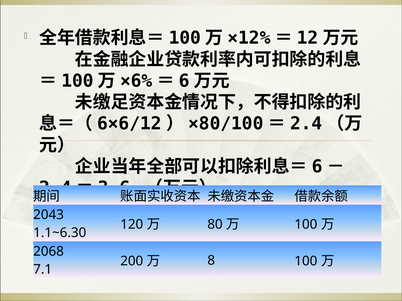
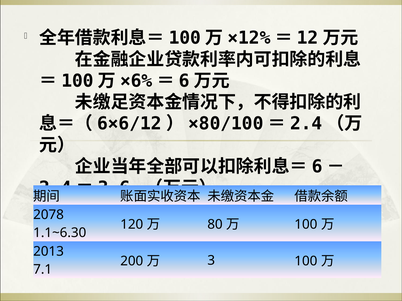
2043: 2043 -> 2078
2068: 2068 -> 2013
8: 8 -> 3
